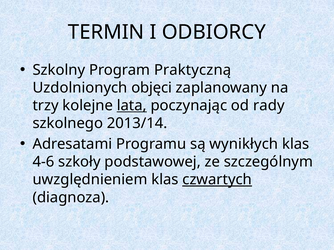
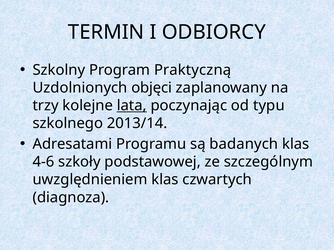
rady: rady -> typu
wynikłych: wynikłych -> badanych
czwartych underline: present -> none
